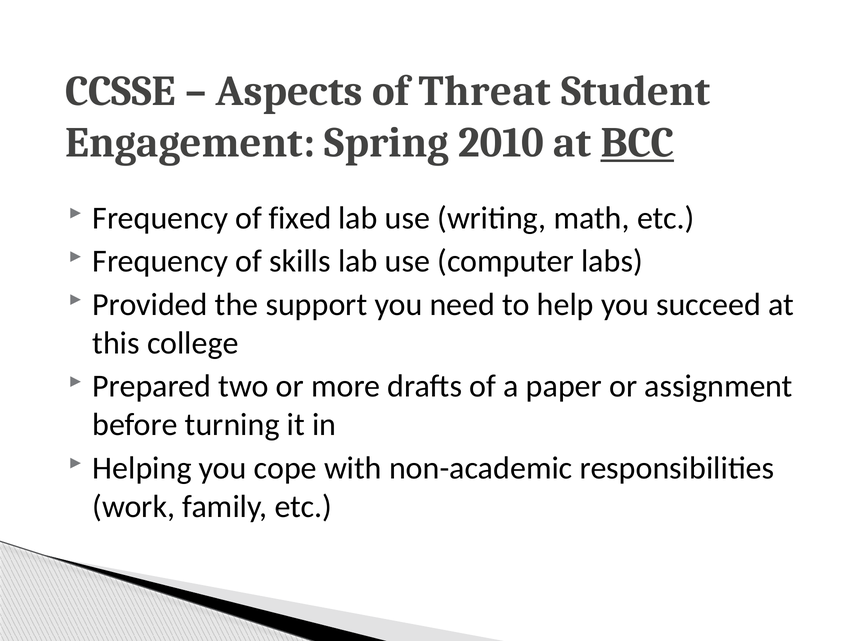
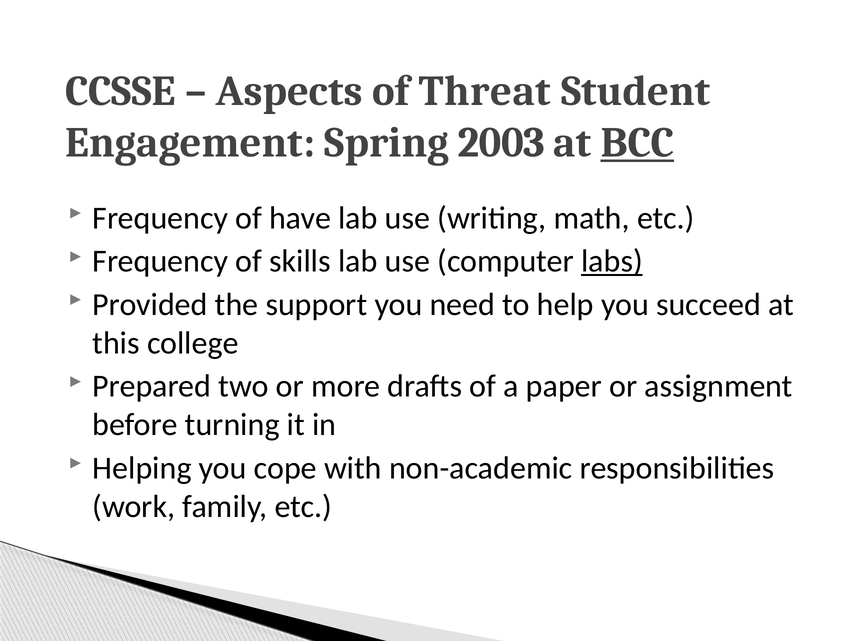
2010: 2010 -> 2003
fixed: fixed -> have
labs underline: none -> present
